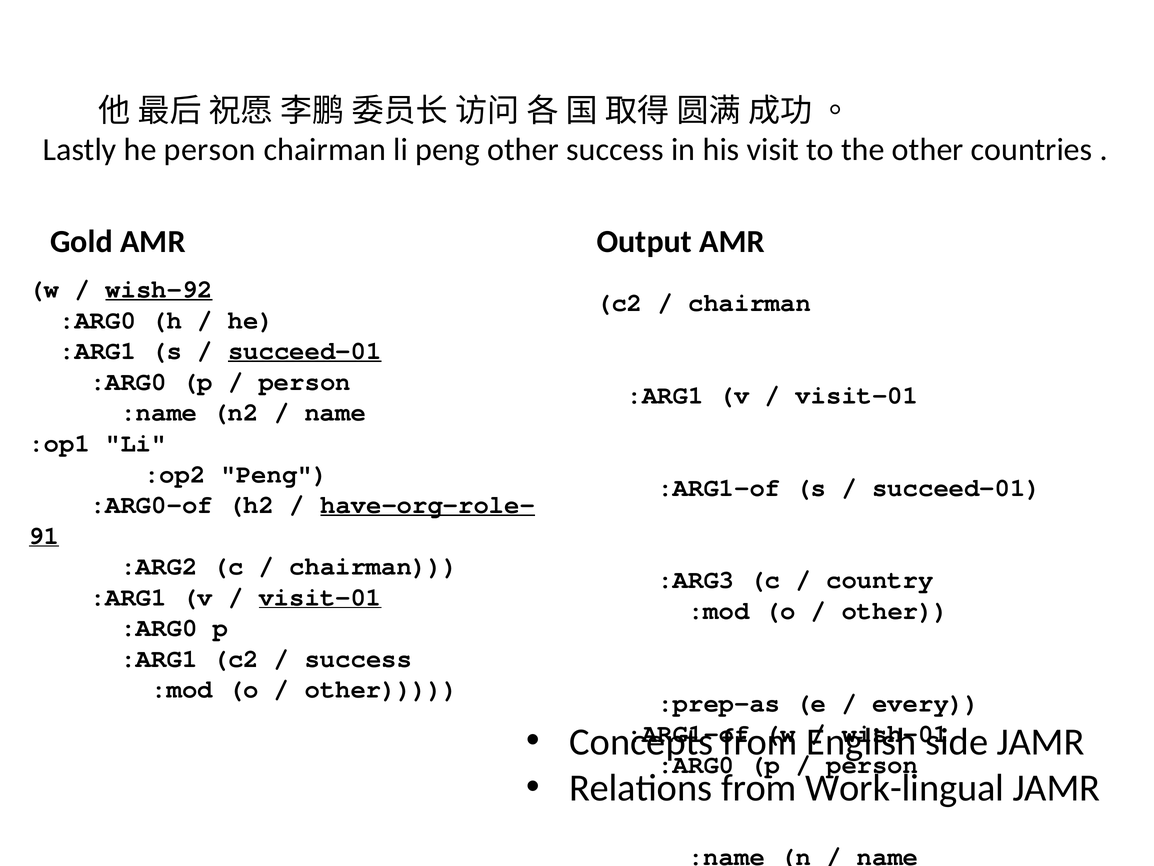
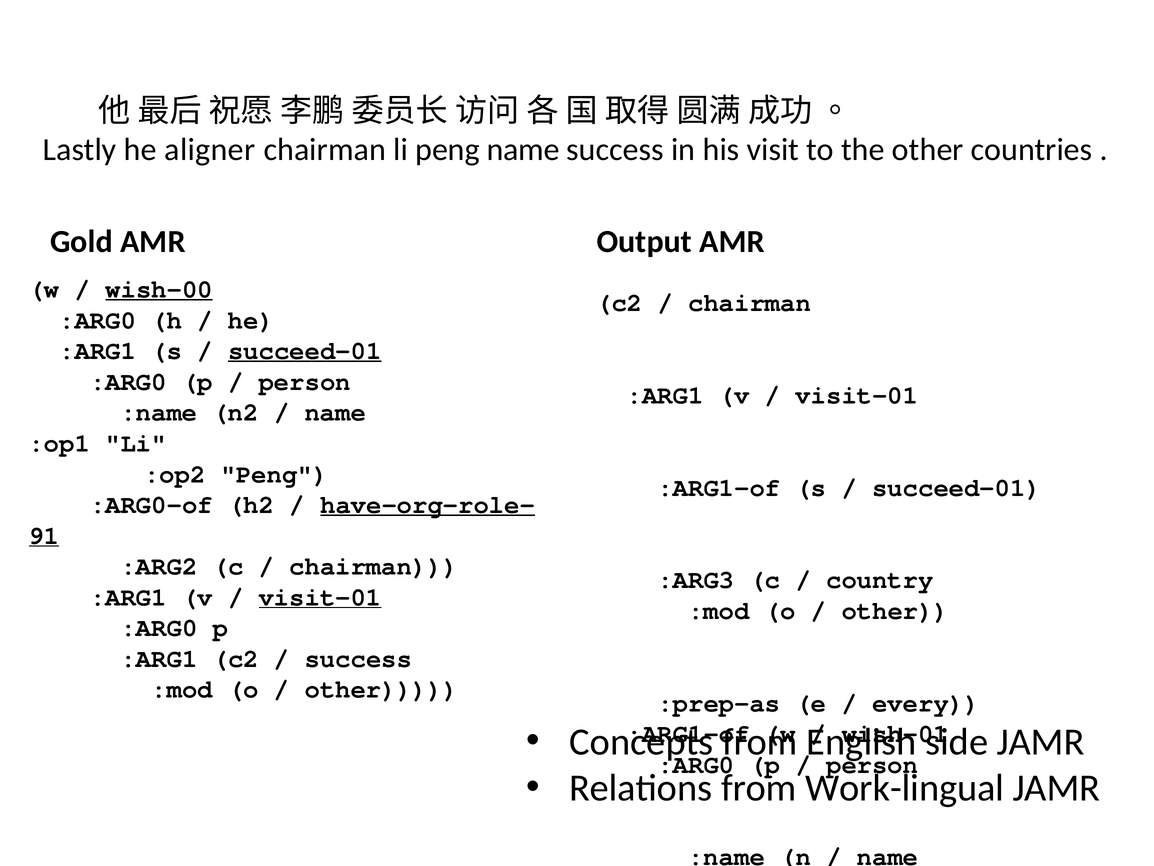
he person: person -> aligner
peng other: other -> name
wish-92: wish-92 -> wish-00
